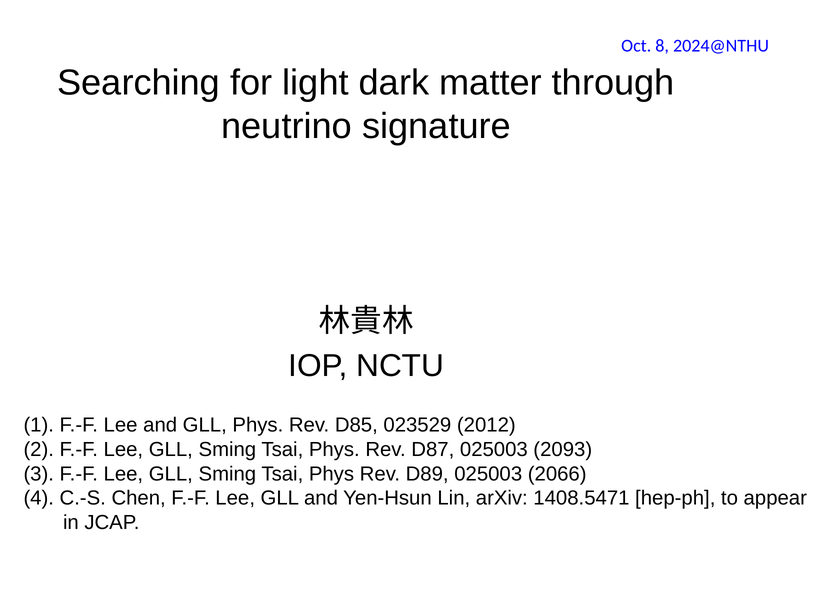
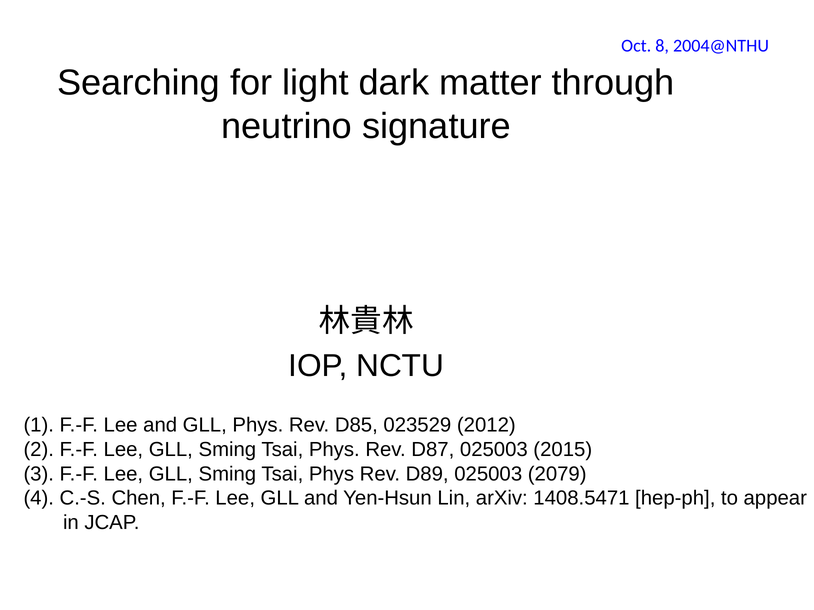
2024@NTHU: 2024@NTHU -> 2004@NTHU
2093: 2093 -> 2015
2066: 2066 -> 2079
